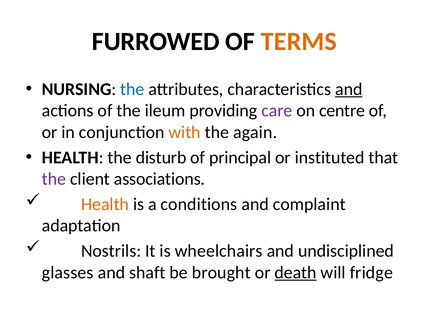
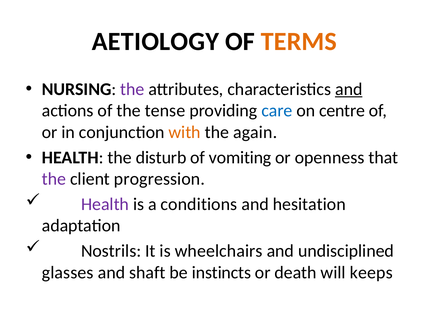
FURROWED: FURROWED -> AETIOLOGY
the at (132, 89) colour: blue -> purple
ileum: ileum -> tense
care colour: purple -> blue
principal: principal -> vomiting
instituted: instituted -> openness
associations: associations -> progression
Health at (105, 204) colour: orange -> purple
complaint: complaint -> hesitation
brought: brought -> instincts
death underline: present -> none
fridge: fridge -> keeps
